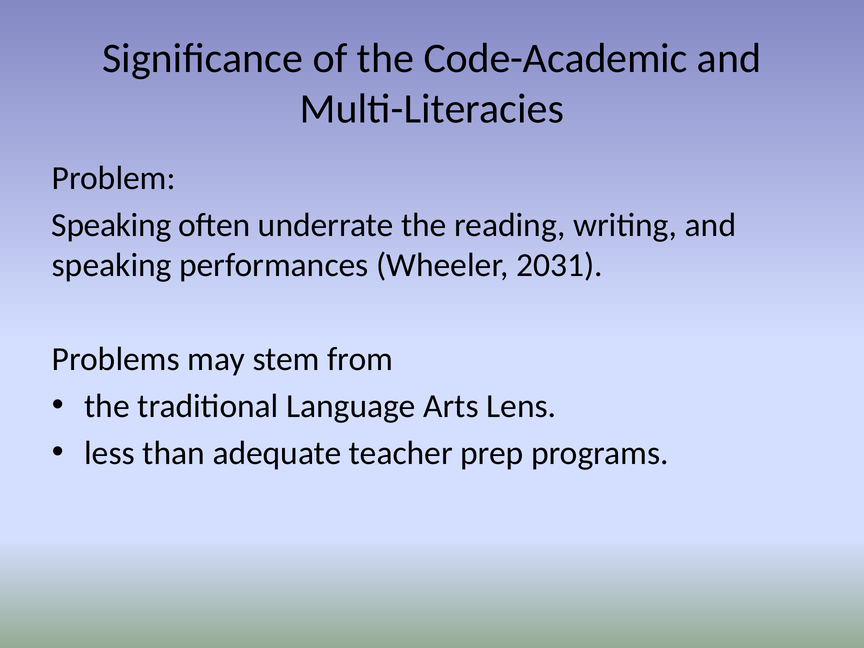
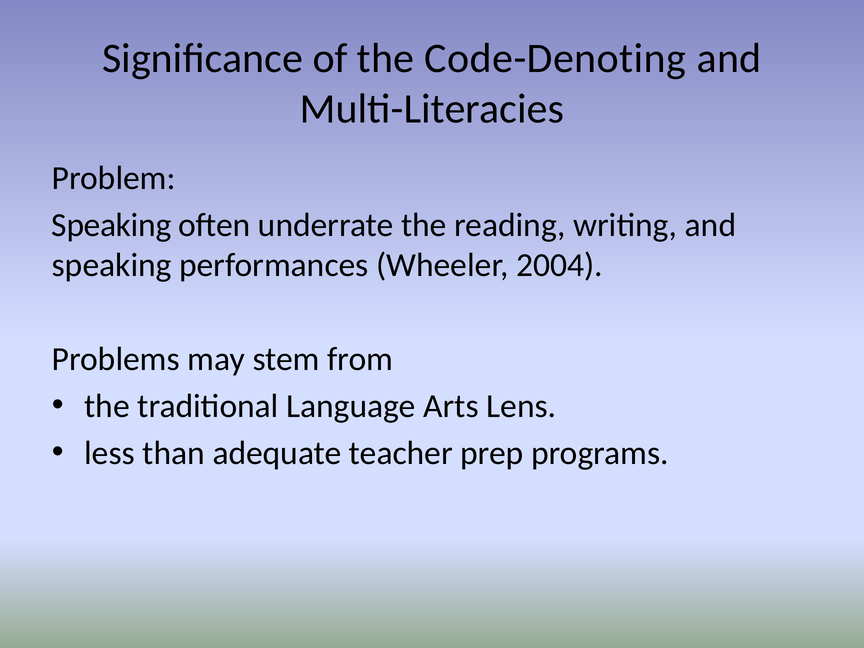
Code-Academic: Code-Academic -> Code-Denoting
2031: 2031 -> 2004
